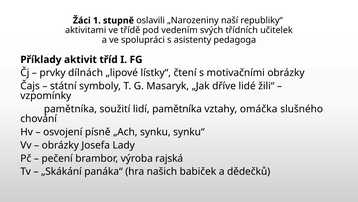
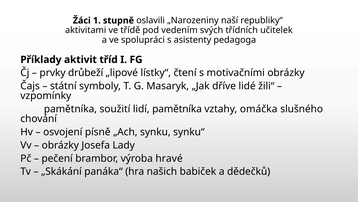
dílnách: dílnách -> drůbeží
rajská: rajská -> hravé
